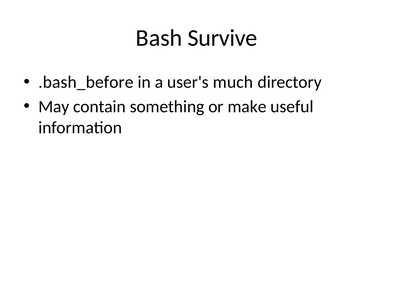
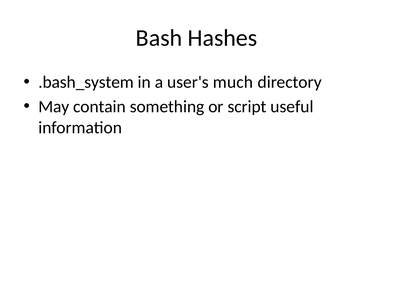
Survive: Survive -> Hashes
.bash_before: .bash_before -> .bash_system
make: make -> script
